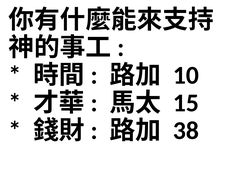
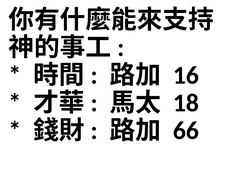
10: 10 -> 16
15: 15 -> 18
38: 38 -> 66
